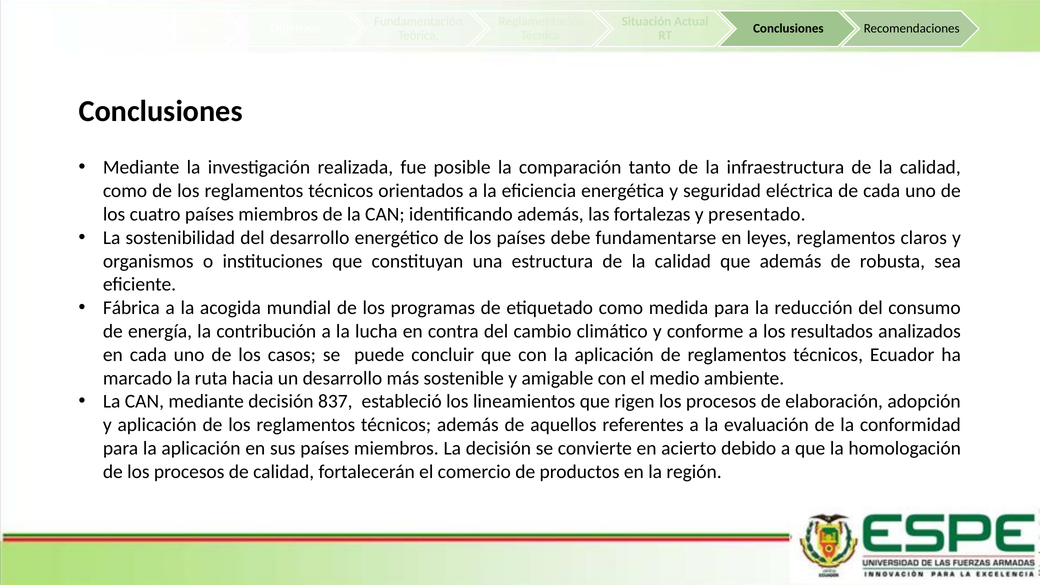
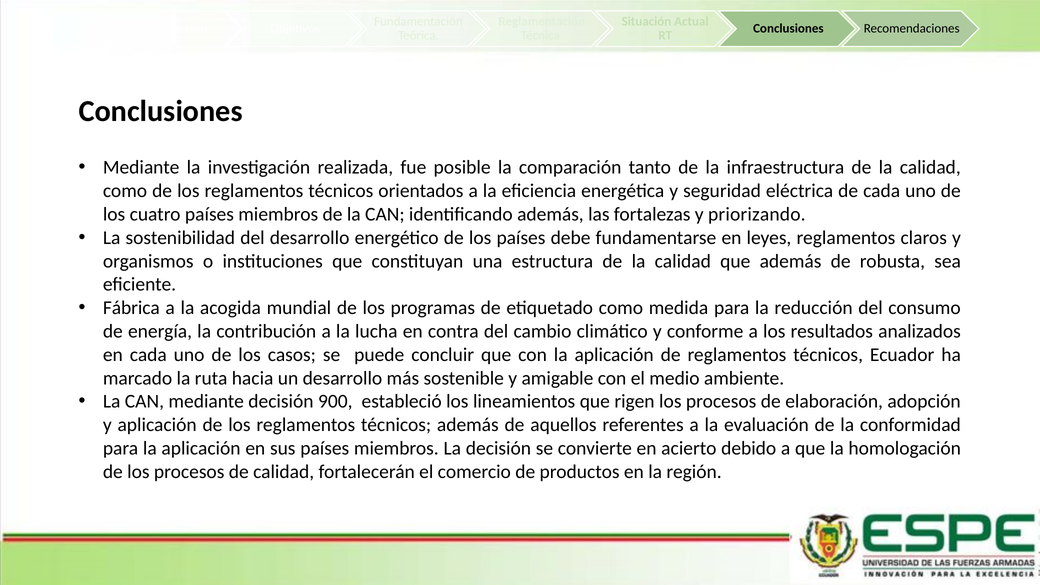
presentado: presentado -> priorizando
837: 837 -> 900
